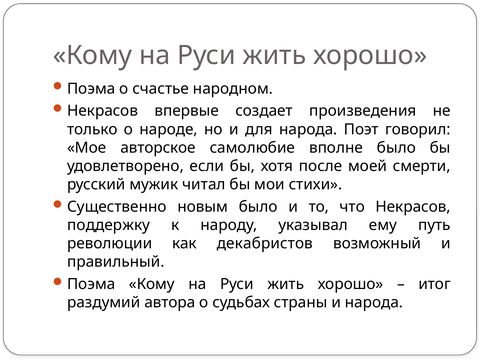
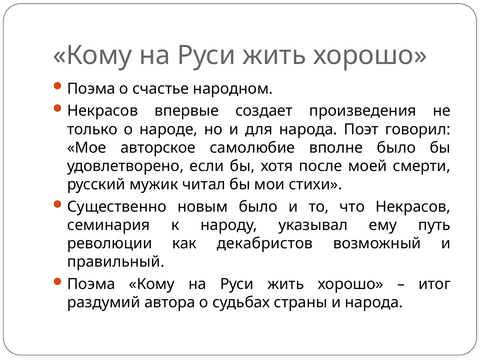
поддержку: поддержку -> семинария
